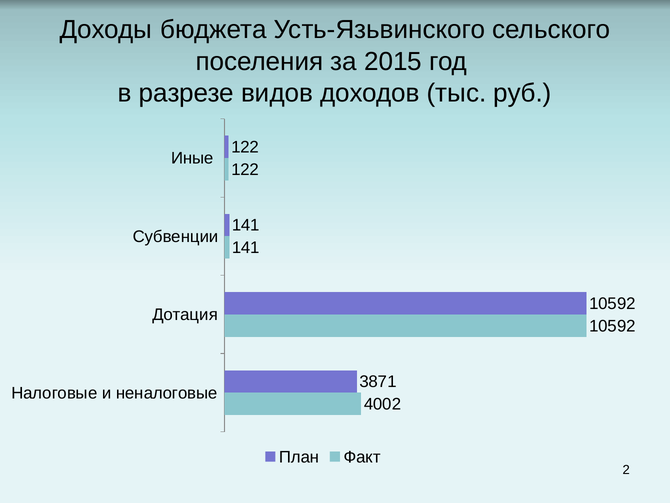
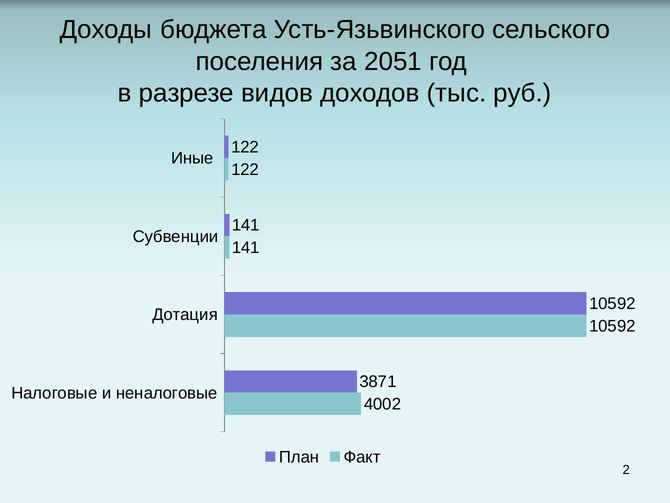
2015: 2015 -> 2051
